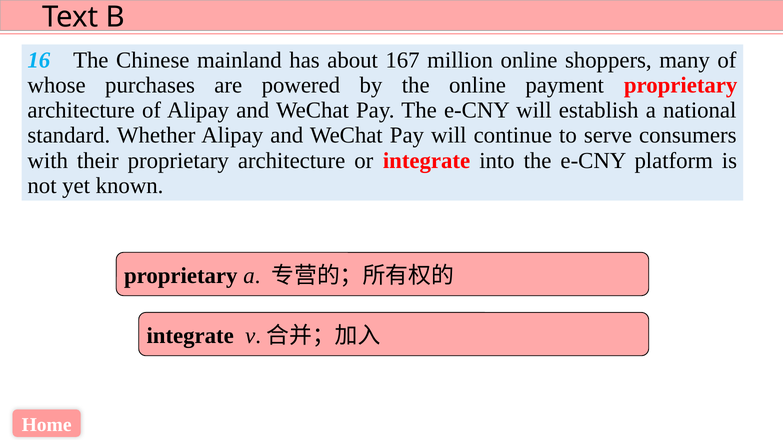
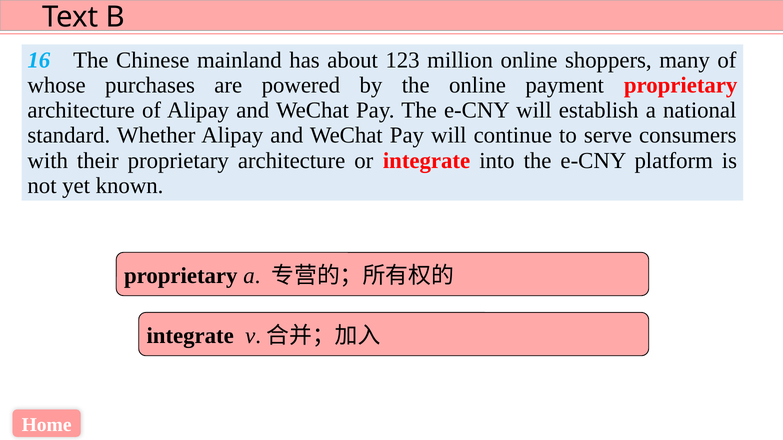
167: 167 -> 123
